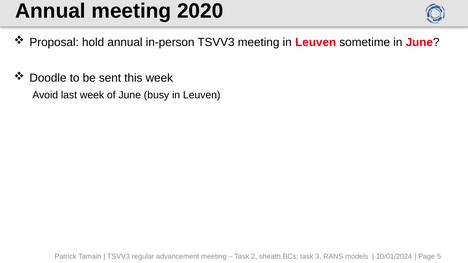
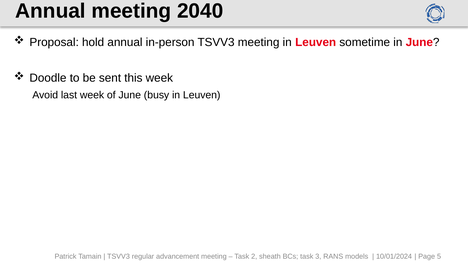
2020: 2020 -> 2040
